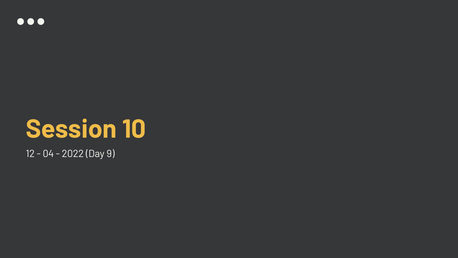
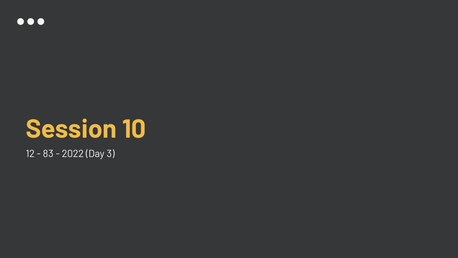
04: 04 -> 83
9: 9 -> 3
